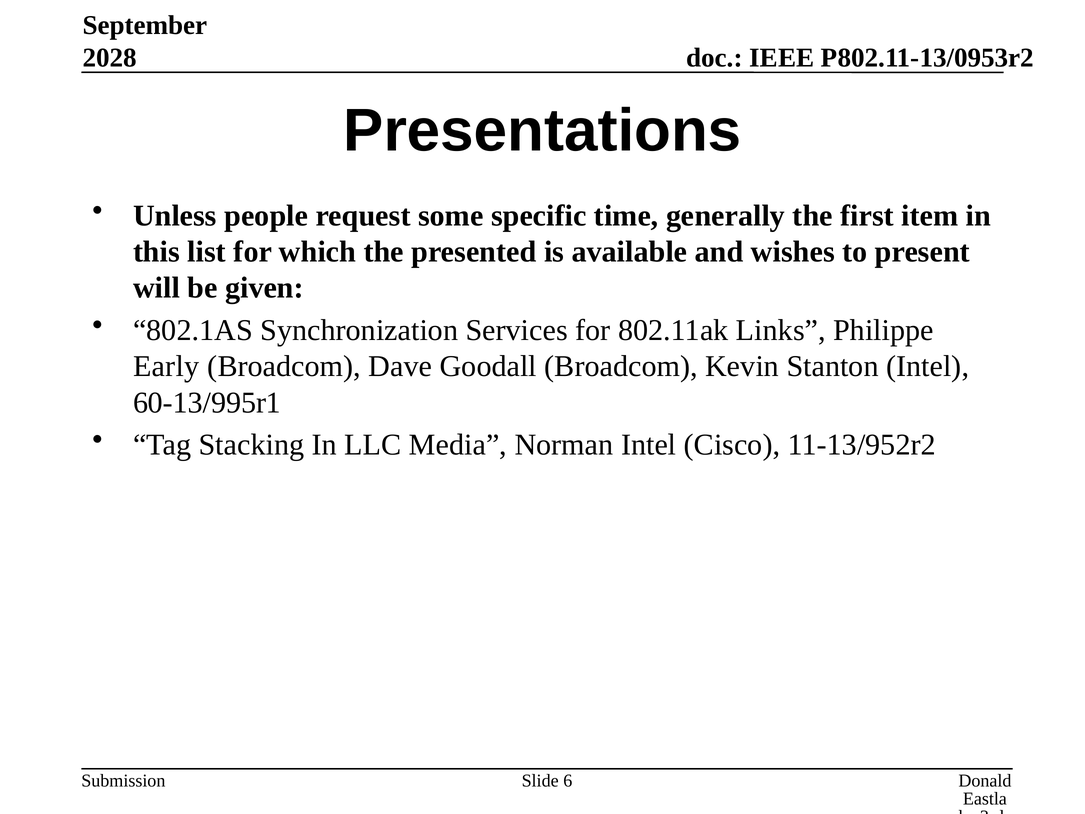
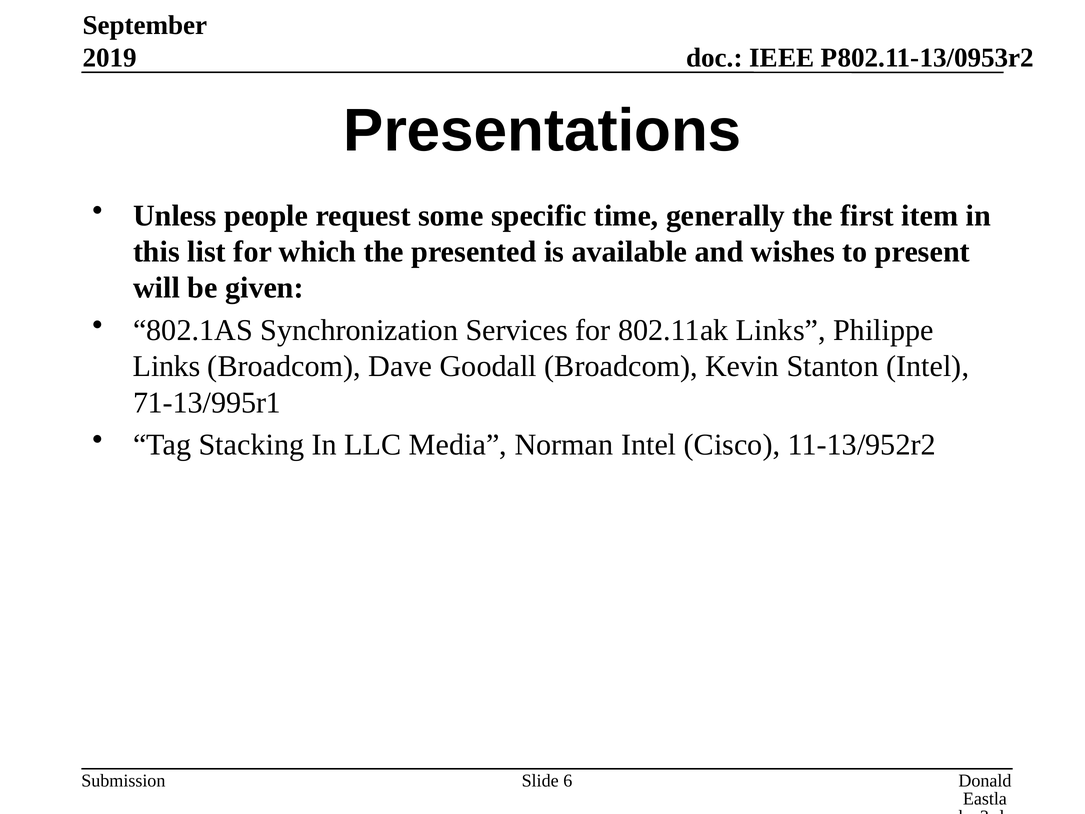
2028: 2028 -> 2019
Early at (166, 366): Early -> Links
60-13/995r1: 60-13/995r1 -> 71-13/995r1
